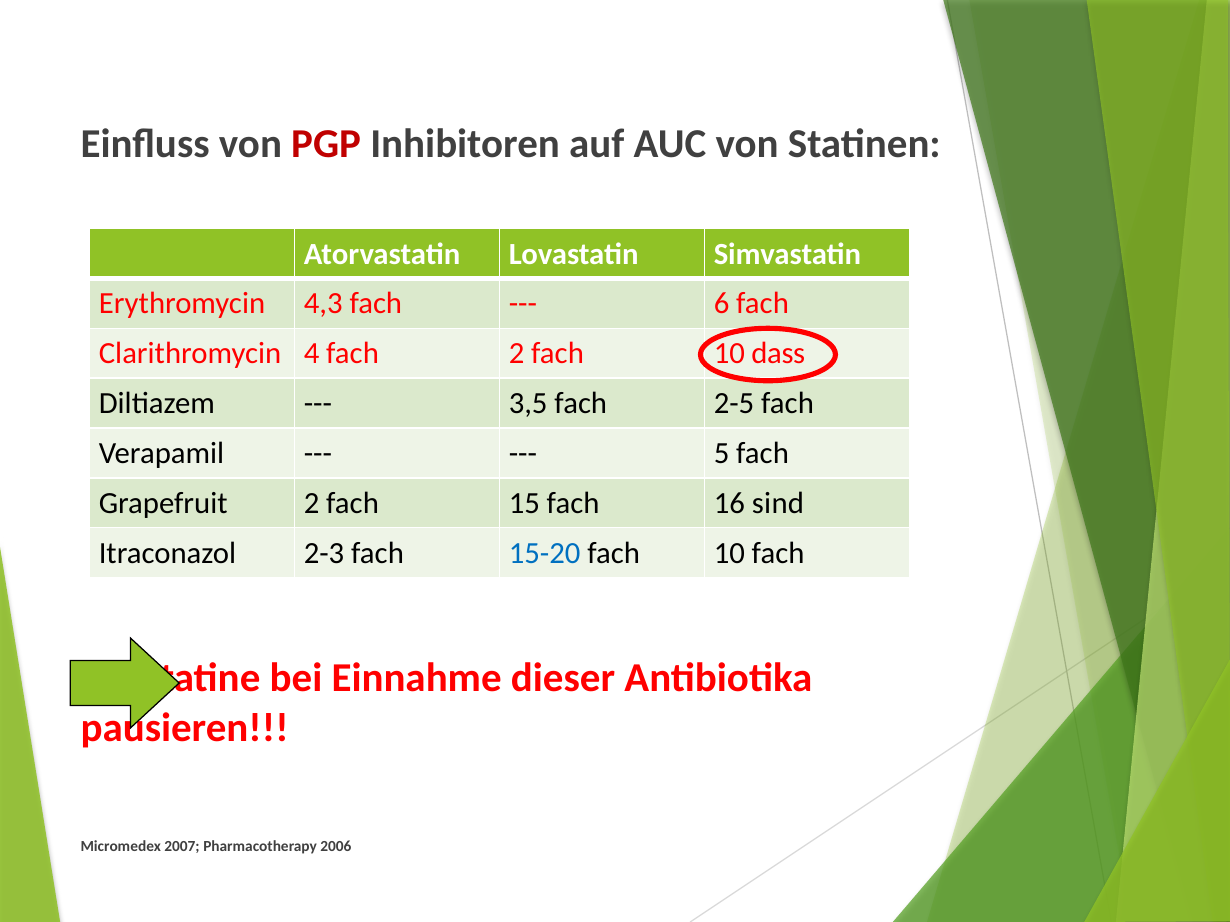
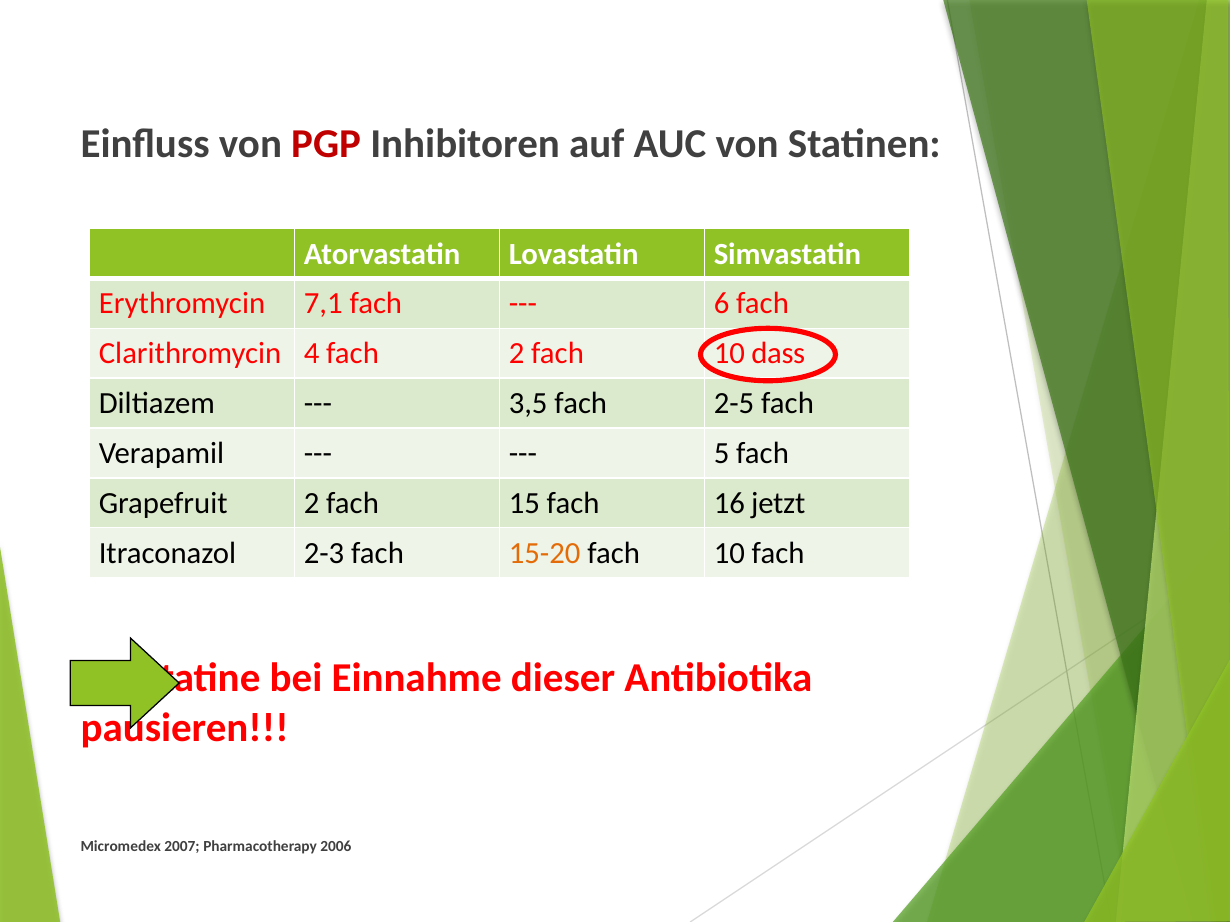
4,3: 4,3 -> 7,1
sind: sind -> jetzt
15-20 colour: blue -> orange
